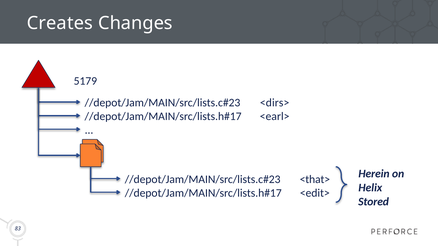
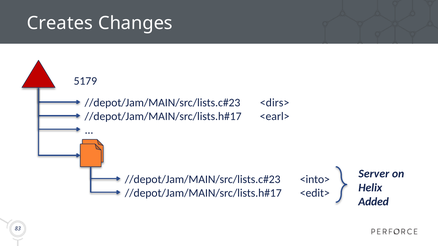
Herein: Herein -> Server
<that>: <that> -> <into>
Stored: Stored -> Added
